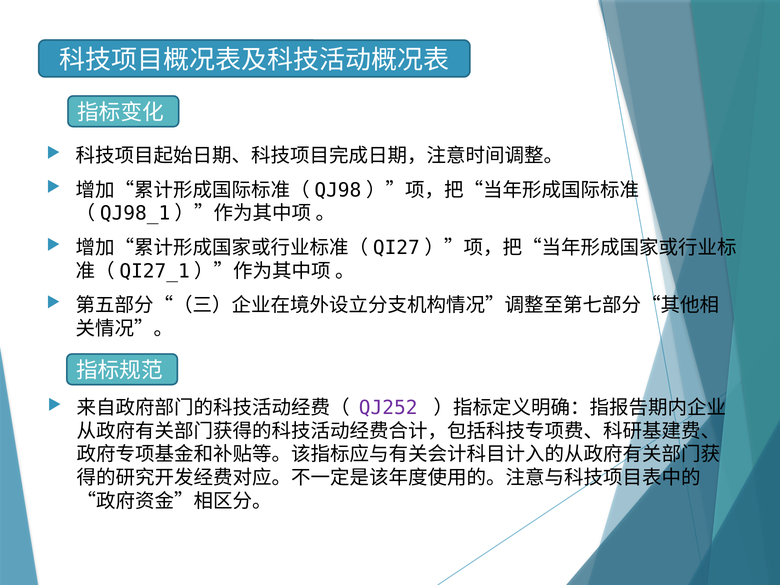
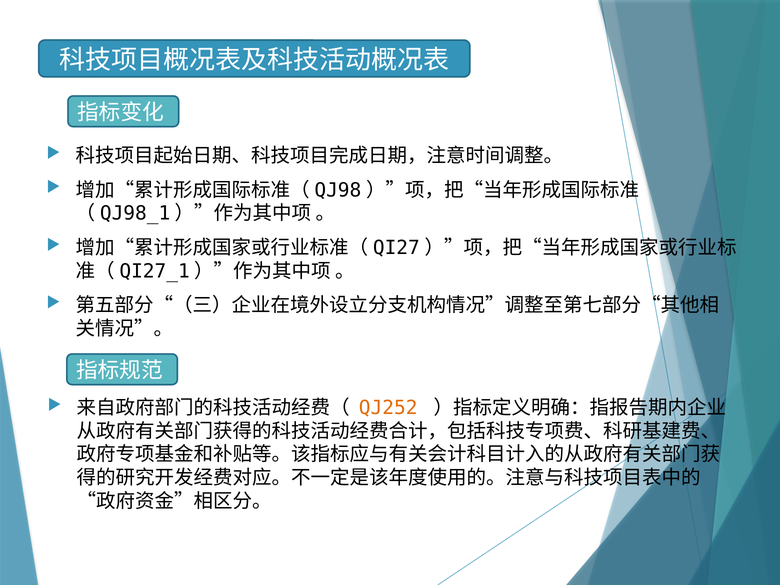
QJ252 colour: purple -> orange
